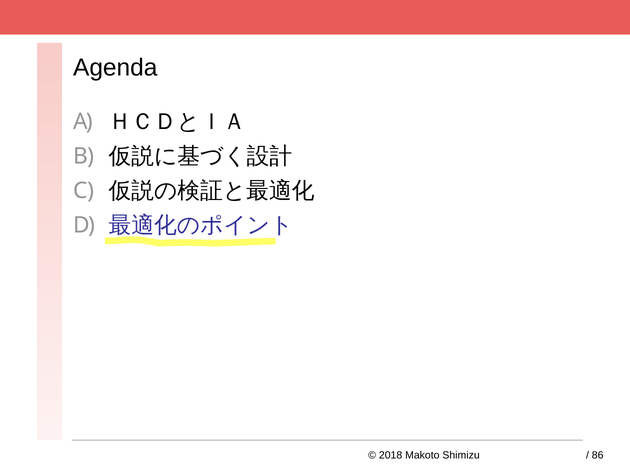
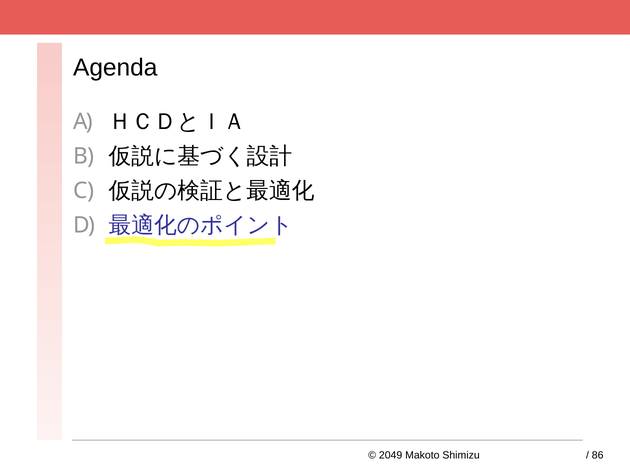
2018: 2018 -> 2049
